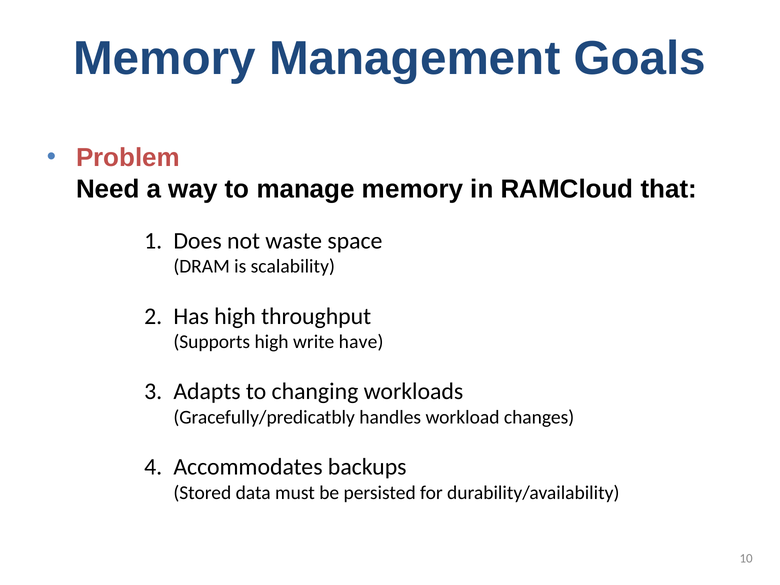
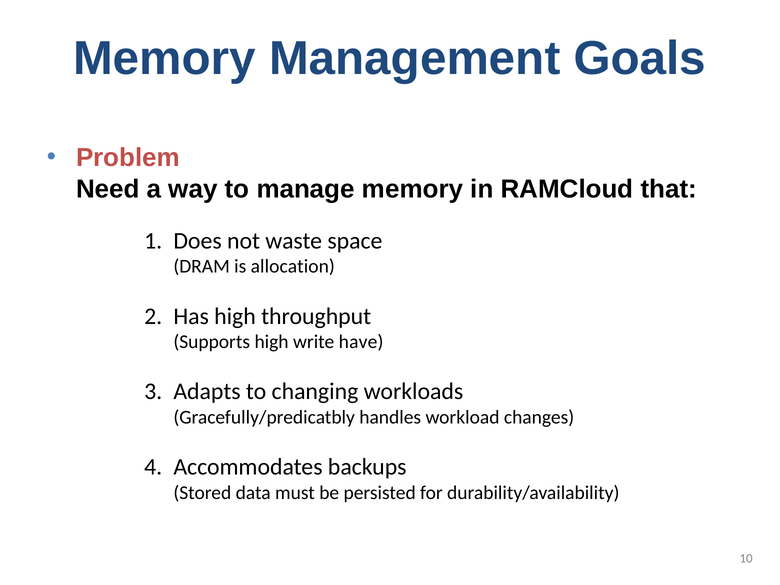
scalability: scalability -> allocation
